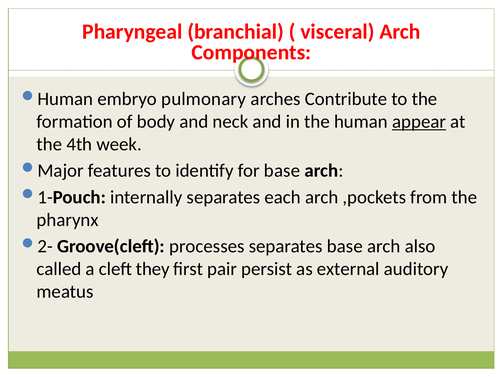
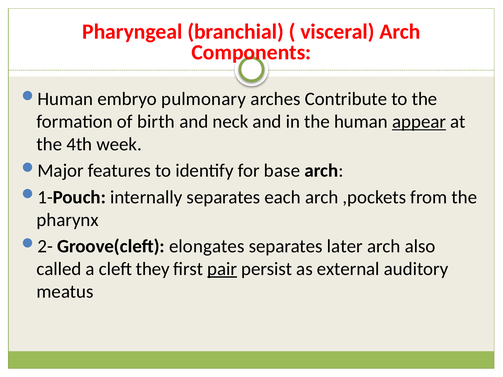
body: body -> birth
processes: processes -> elongates
separates base: base -> later
pair underline: none -> present
